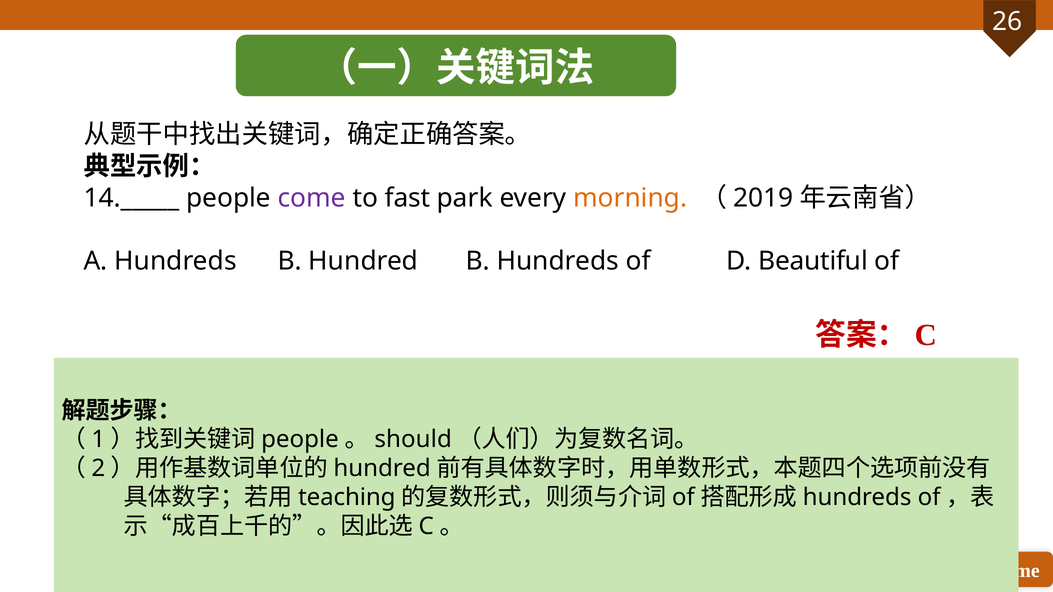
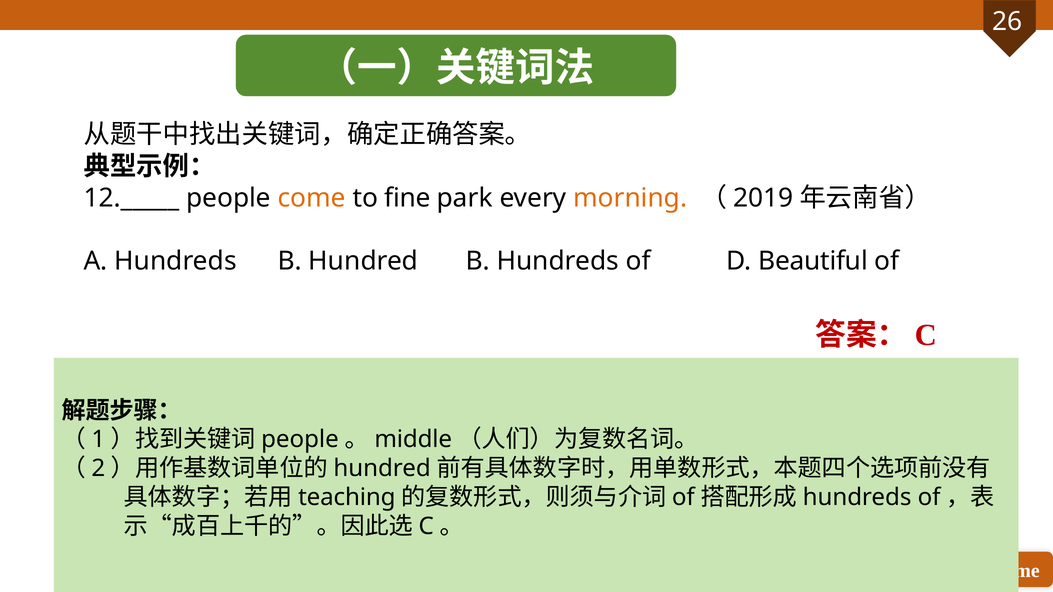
14._____: 14._____ -> 12._____
come colour: purple -> orange
fast: fast -> fine
should: should -> middle
